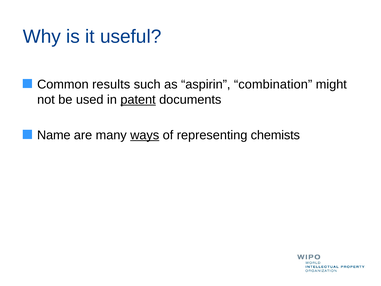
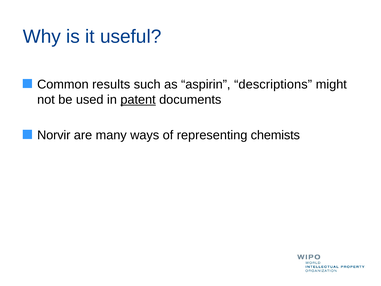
combination: combination -> descriptions
Name: Name -> Norvir
ways underline: present -> none
